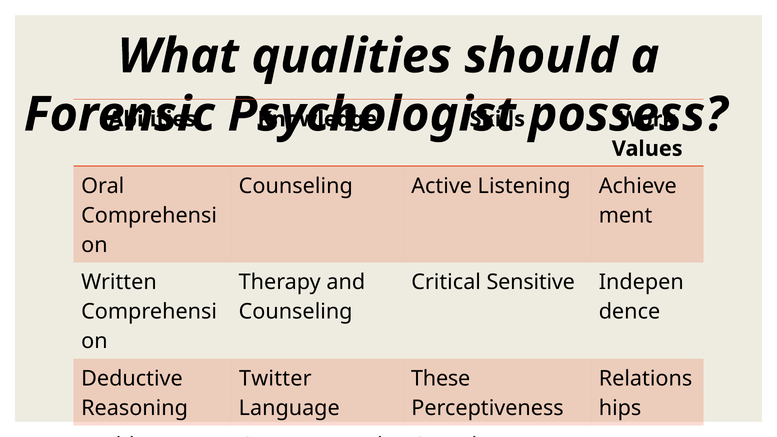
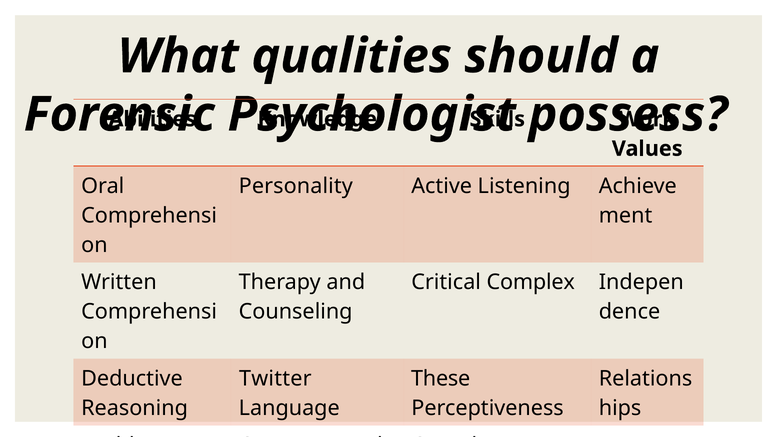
Counseling at (296, 186): Counseling -> Personality
Critical Sensitive: Sensitive -> Complex
